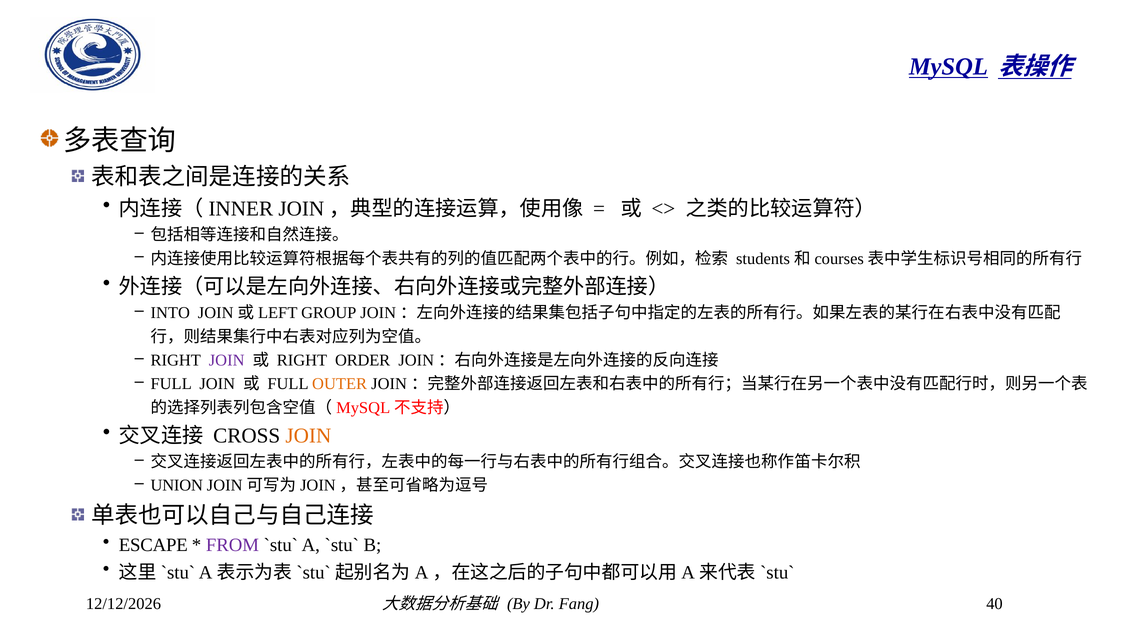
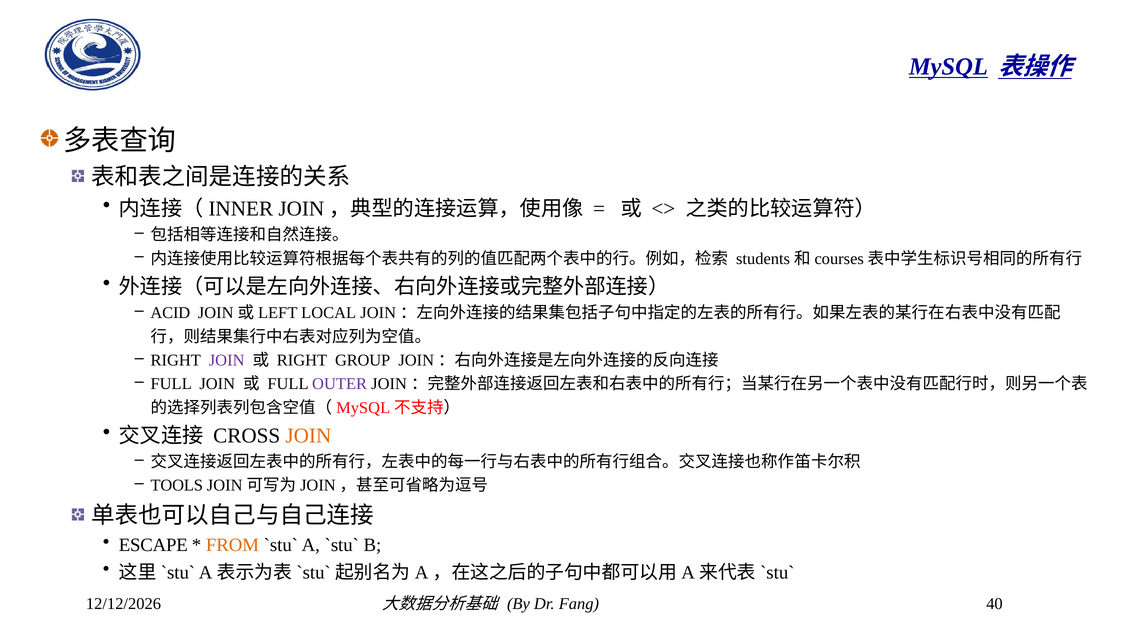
INTO: INTO -> ACID
GROUP: GROUP -> LOCAL
ORDER: ORDER -> GROUP
OUTER colour: orange -> purple
UNION: UNION -> TOOLS
FROM colour: purple -> orange
